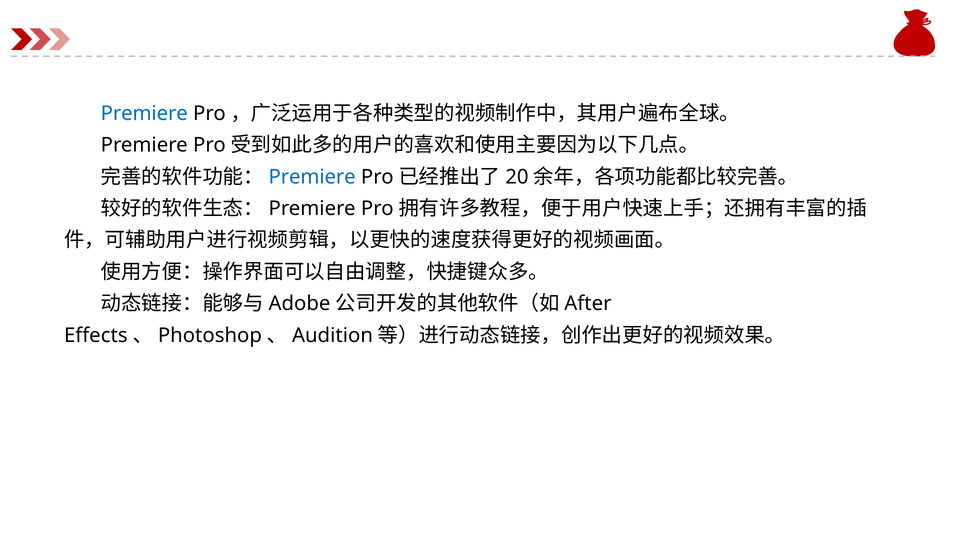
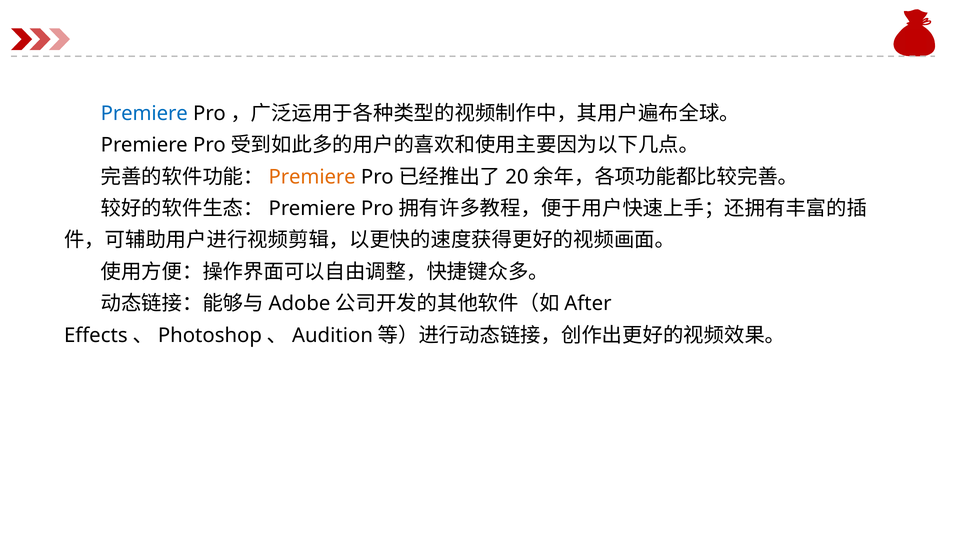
Premiere at (312, 177) colour: blue -> orange
